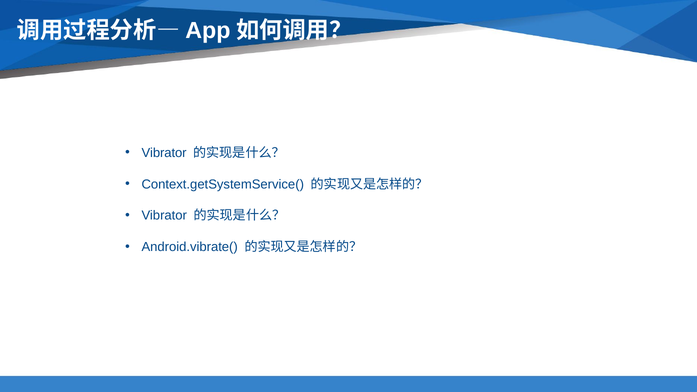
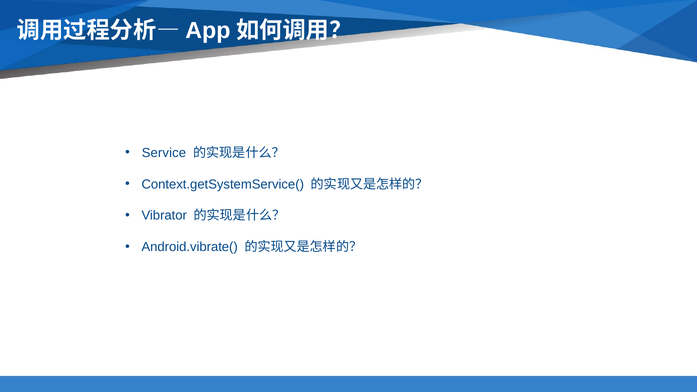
Vibrator at (164, 153): Vibrator -> Service
